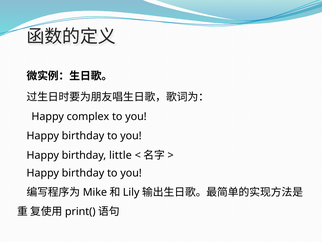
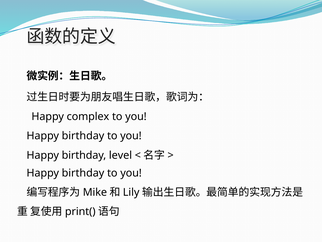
little: little -> level
